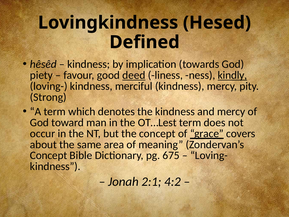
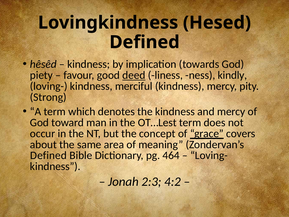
kindly underline: present -> none
Concept at (49, 155): Concept -> Defined
675: 675 -> 464
2:1: 2:1 -> 2:3
